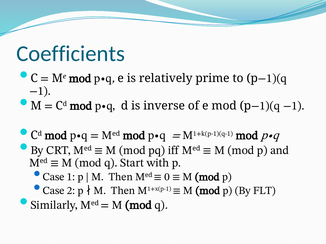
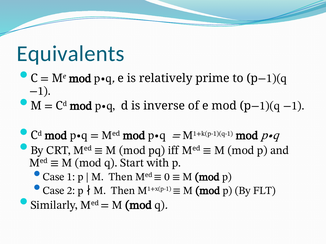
Coefficients: Coefficients -> Equivalents
